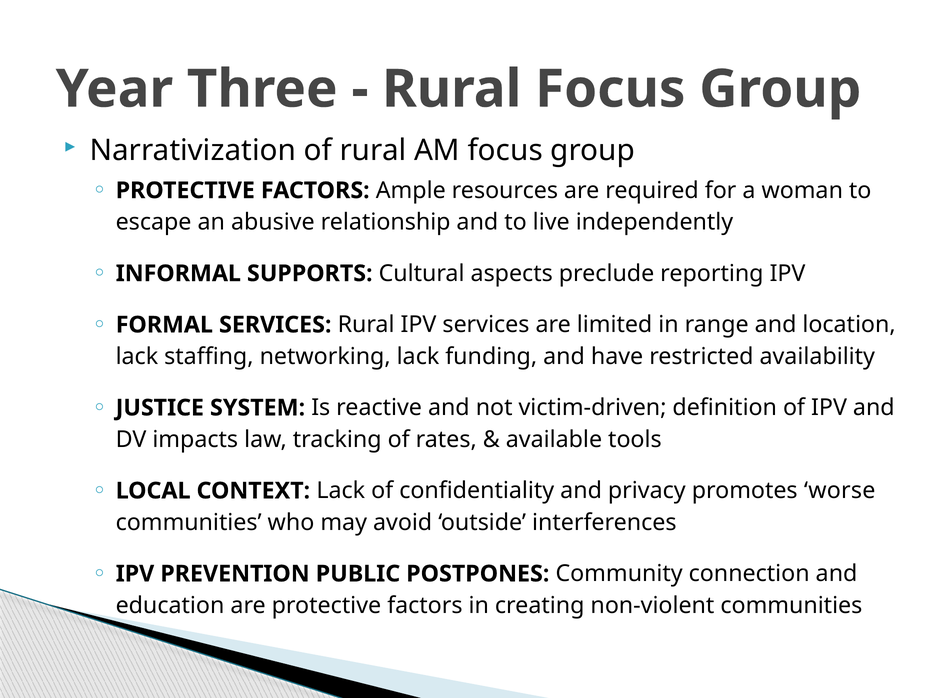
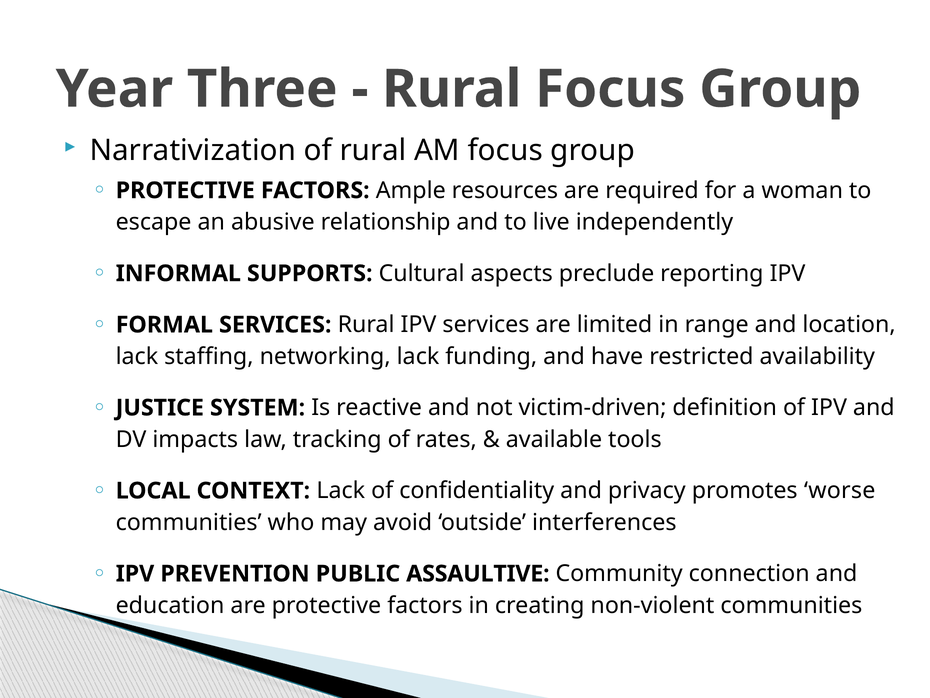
POSTPONES: POSTPONES -> ASSAULTIVE
